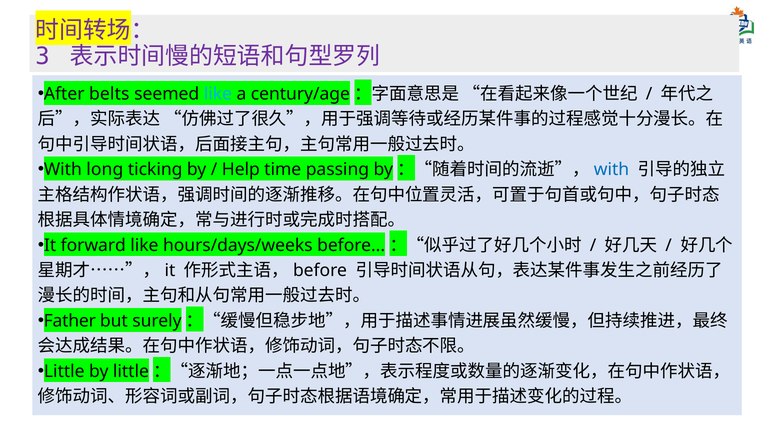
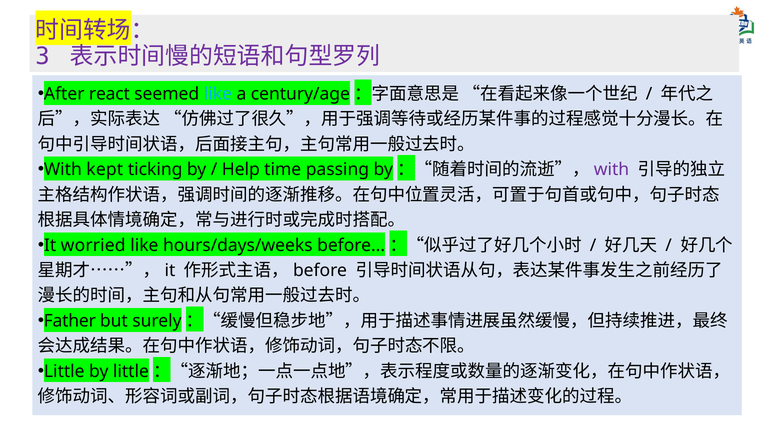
belts: belts -> react
long: long -> kept
with at (611, 170) colour: blue -> purple
forward: forward -> worried
